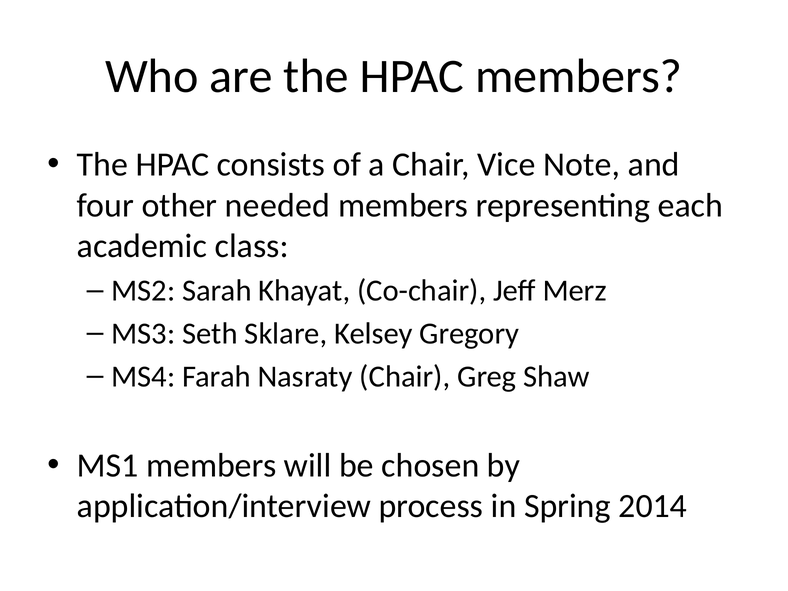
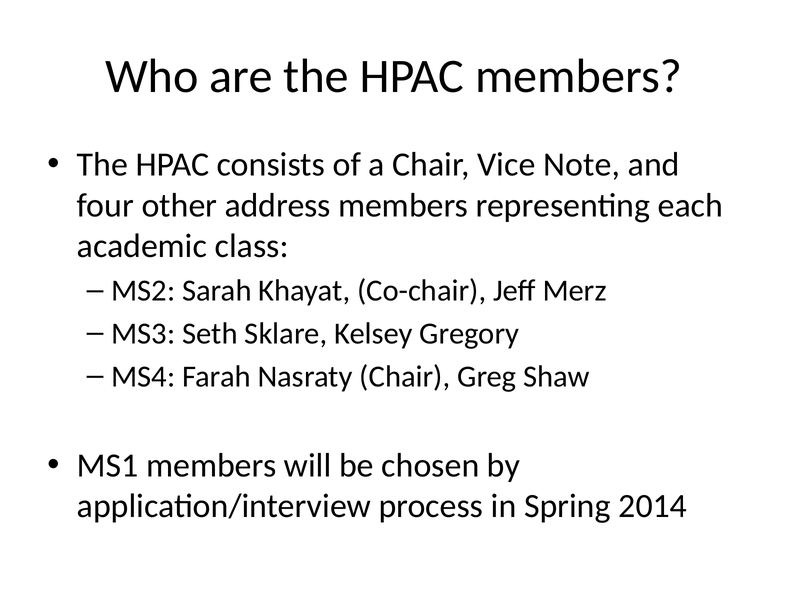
needed: needed -> address
